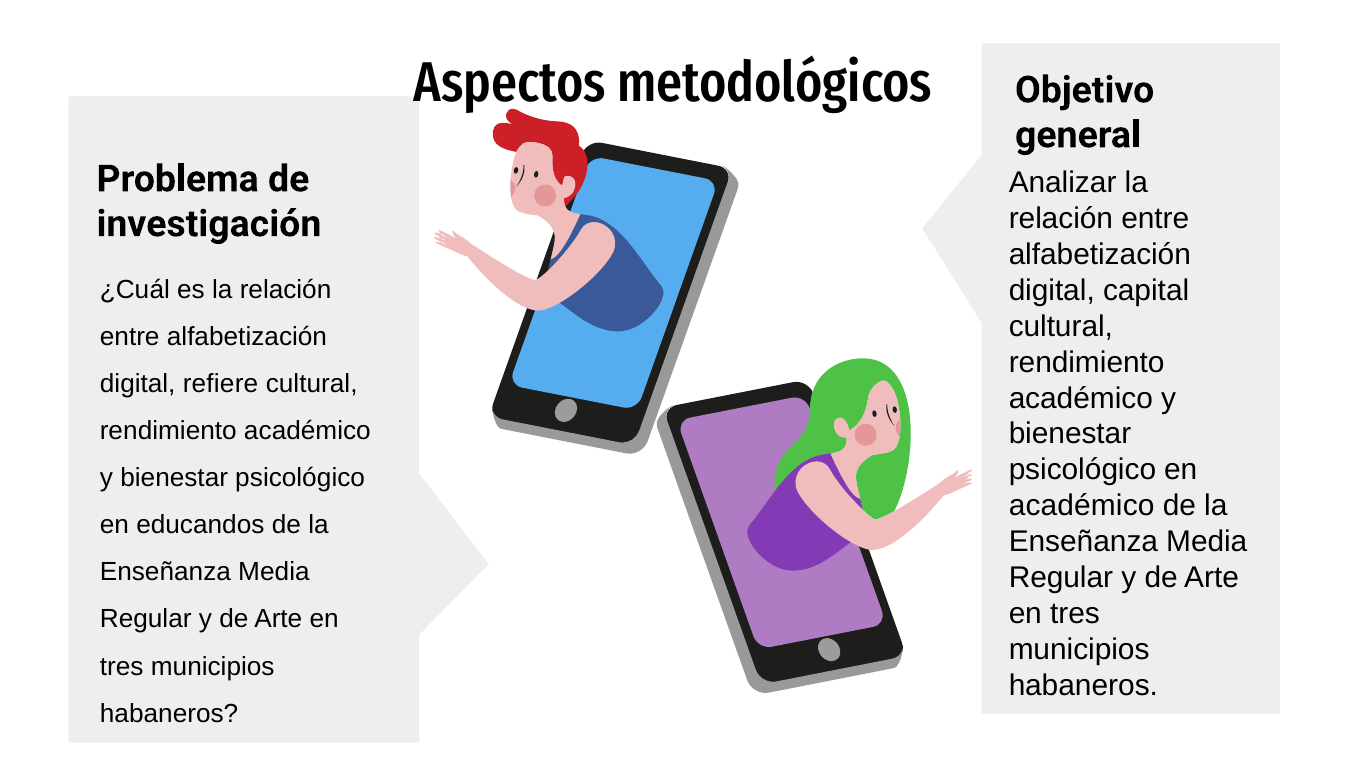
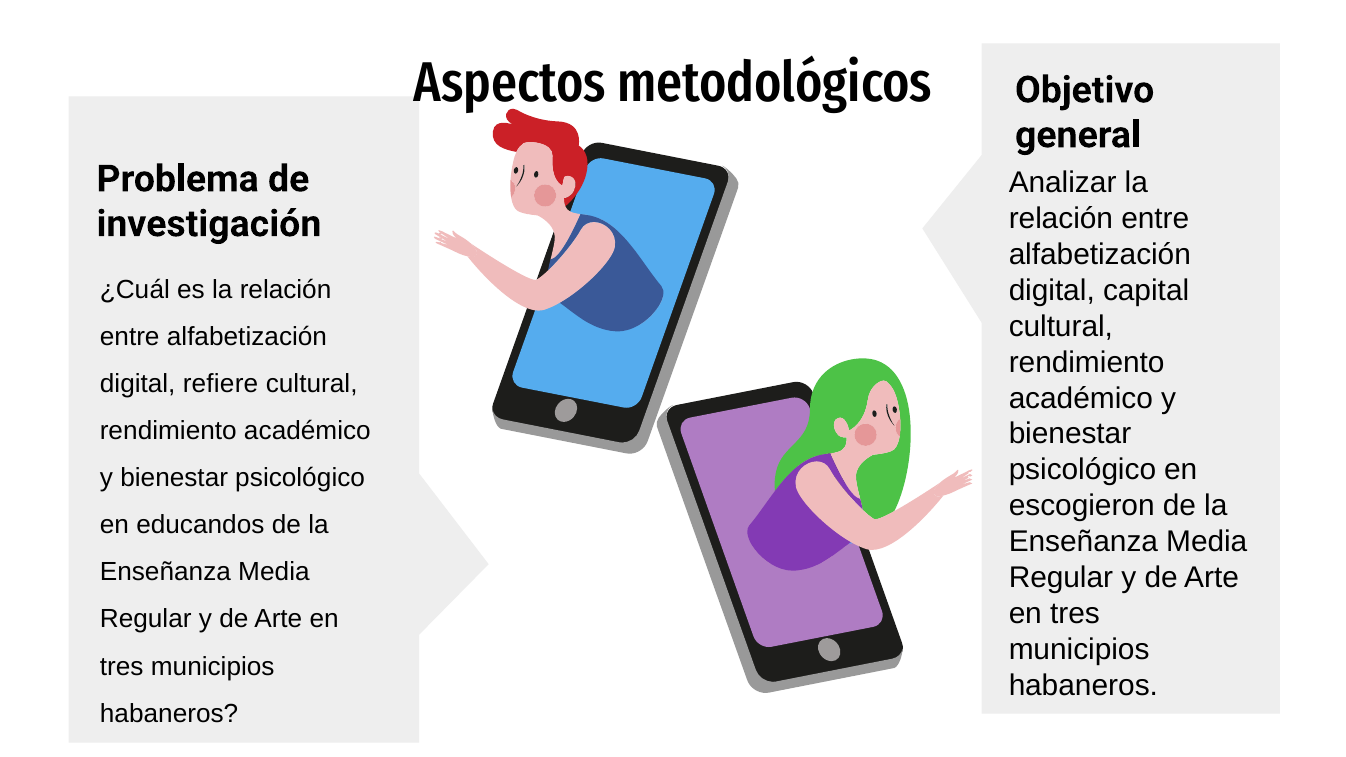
académico at (1082, 506): académico -> escogieron
